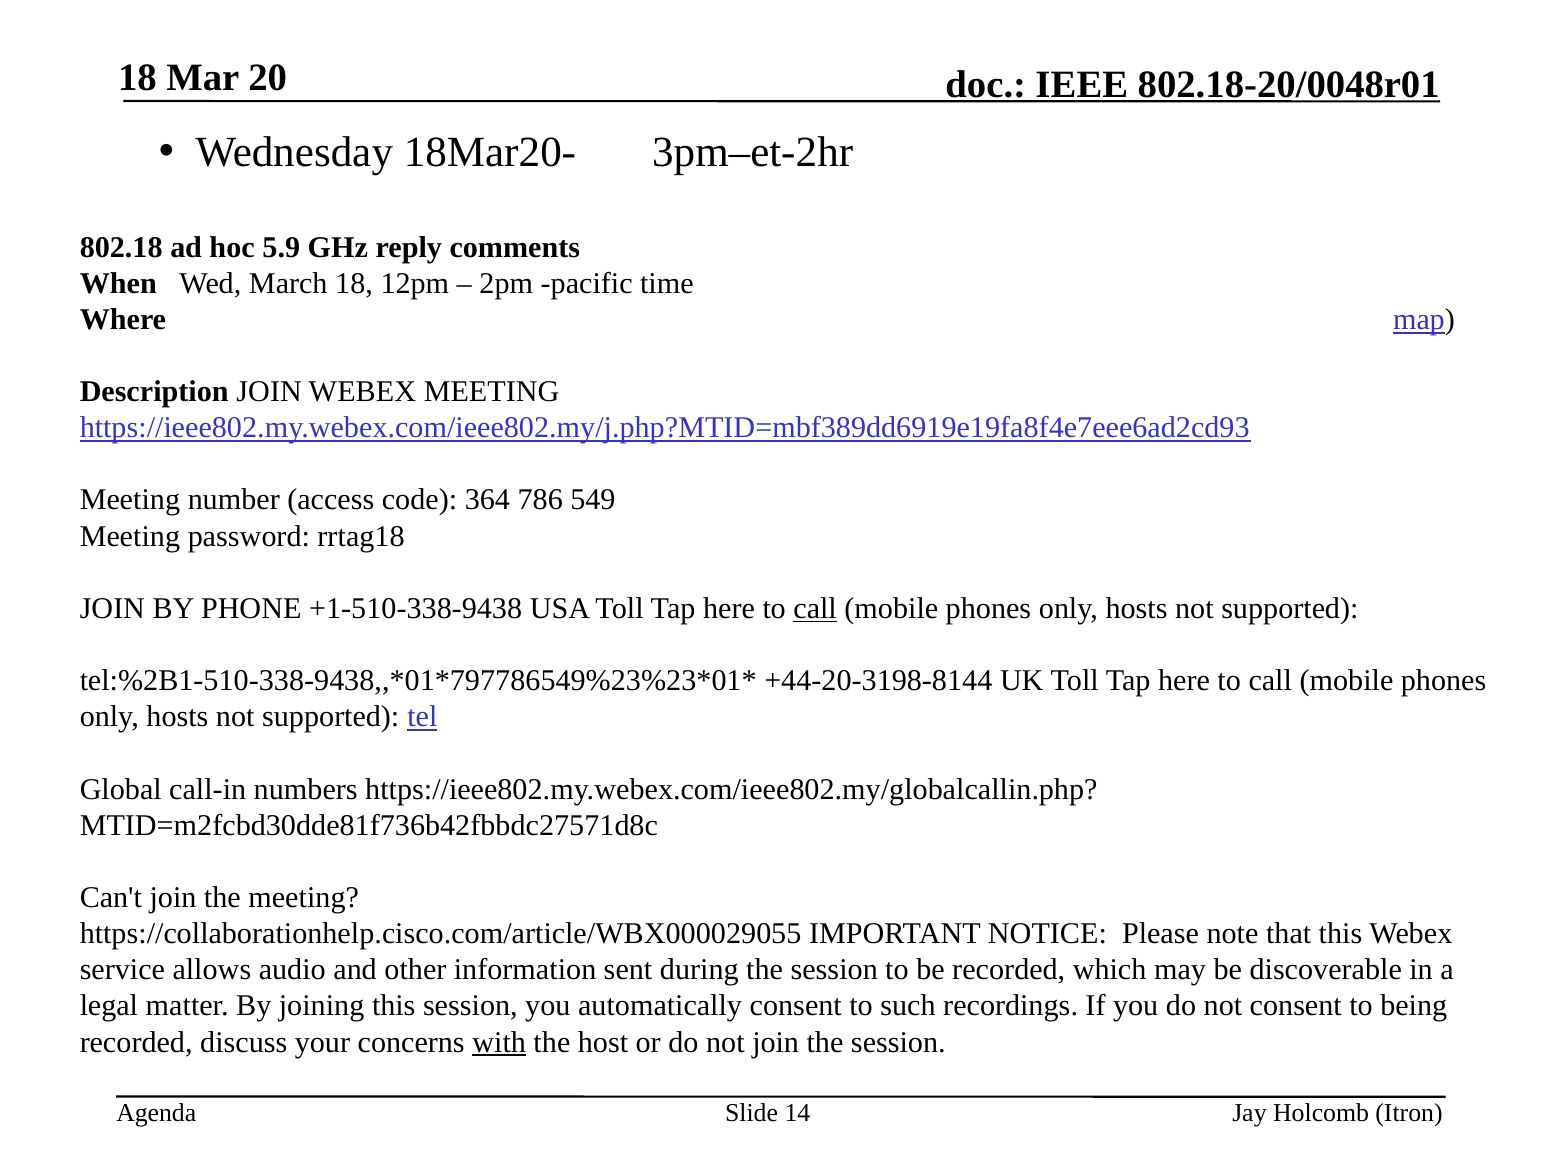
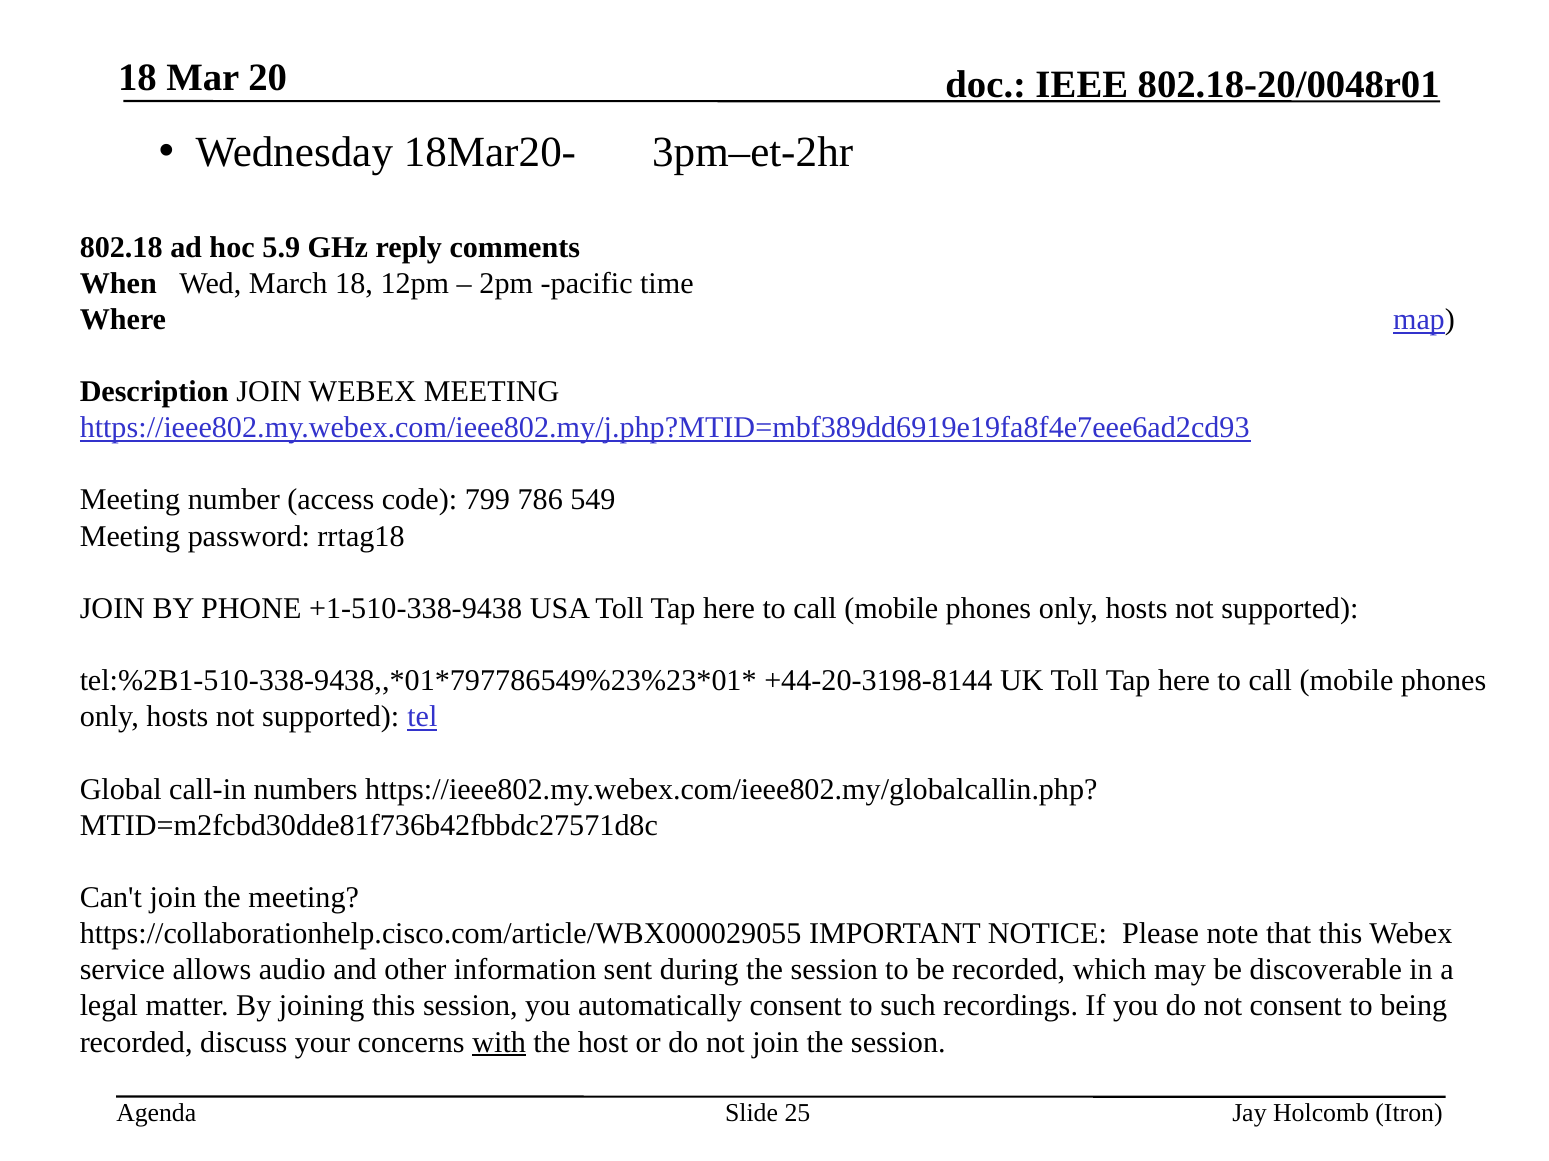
364: 364 -> 799
call at (815, 609) underline: present -> none
14: 14 -> 25
